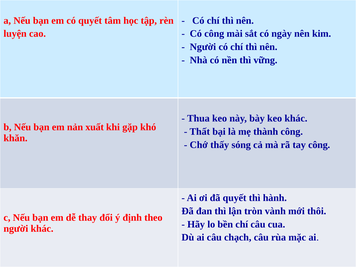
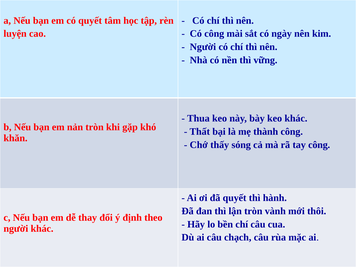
nản xuất: xuất -> tròn
